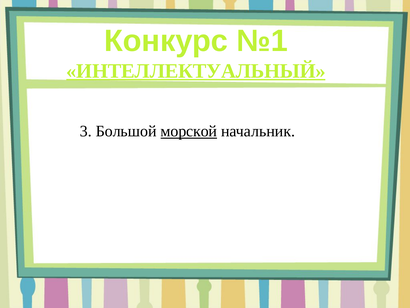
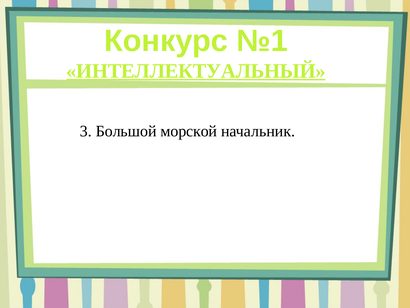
морской underline: present -> none
